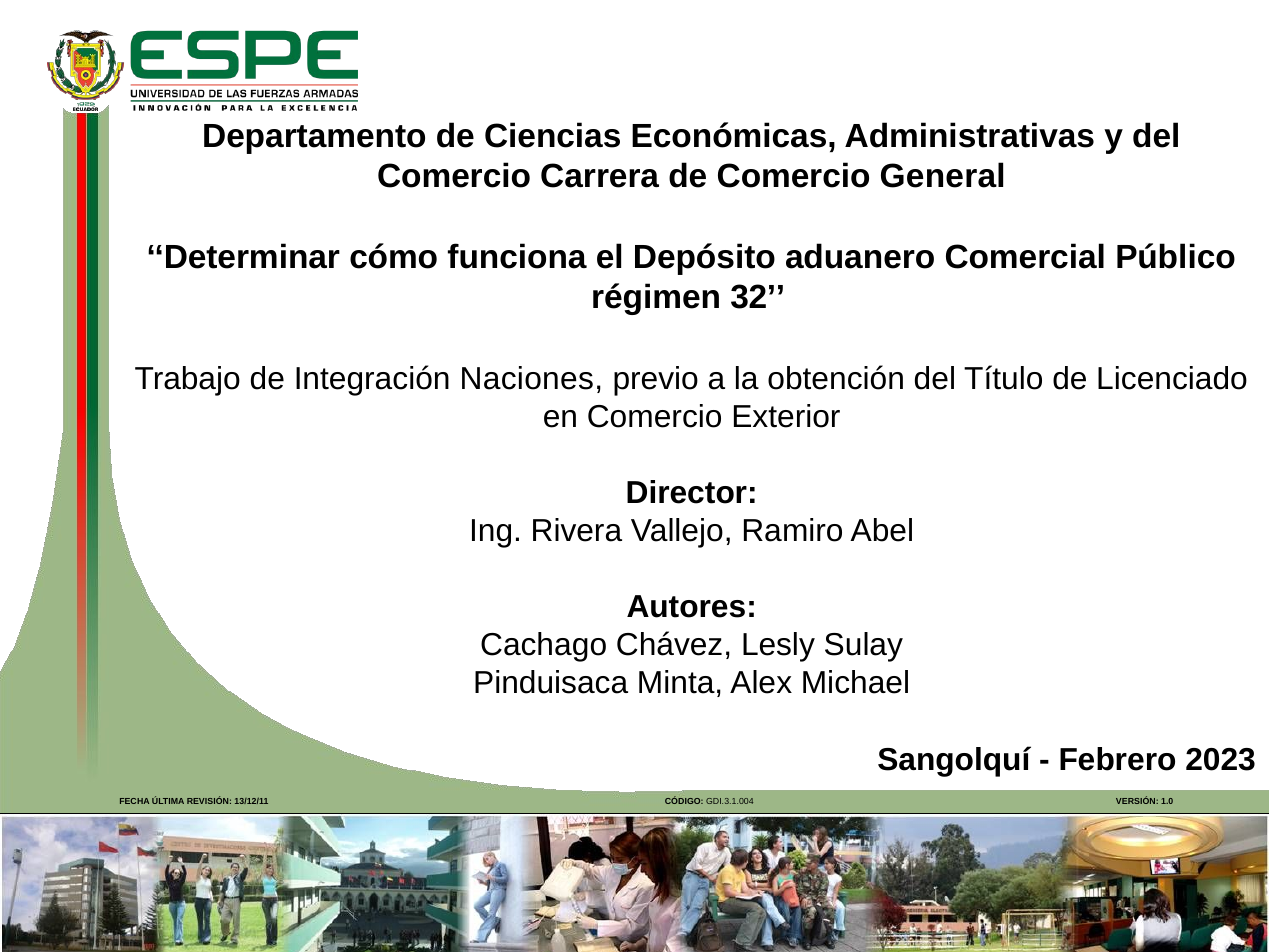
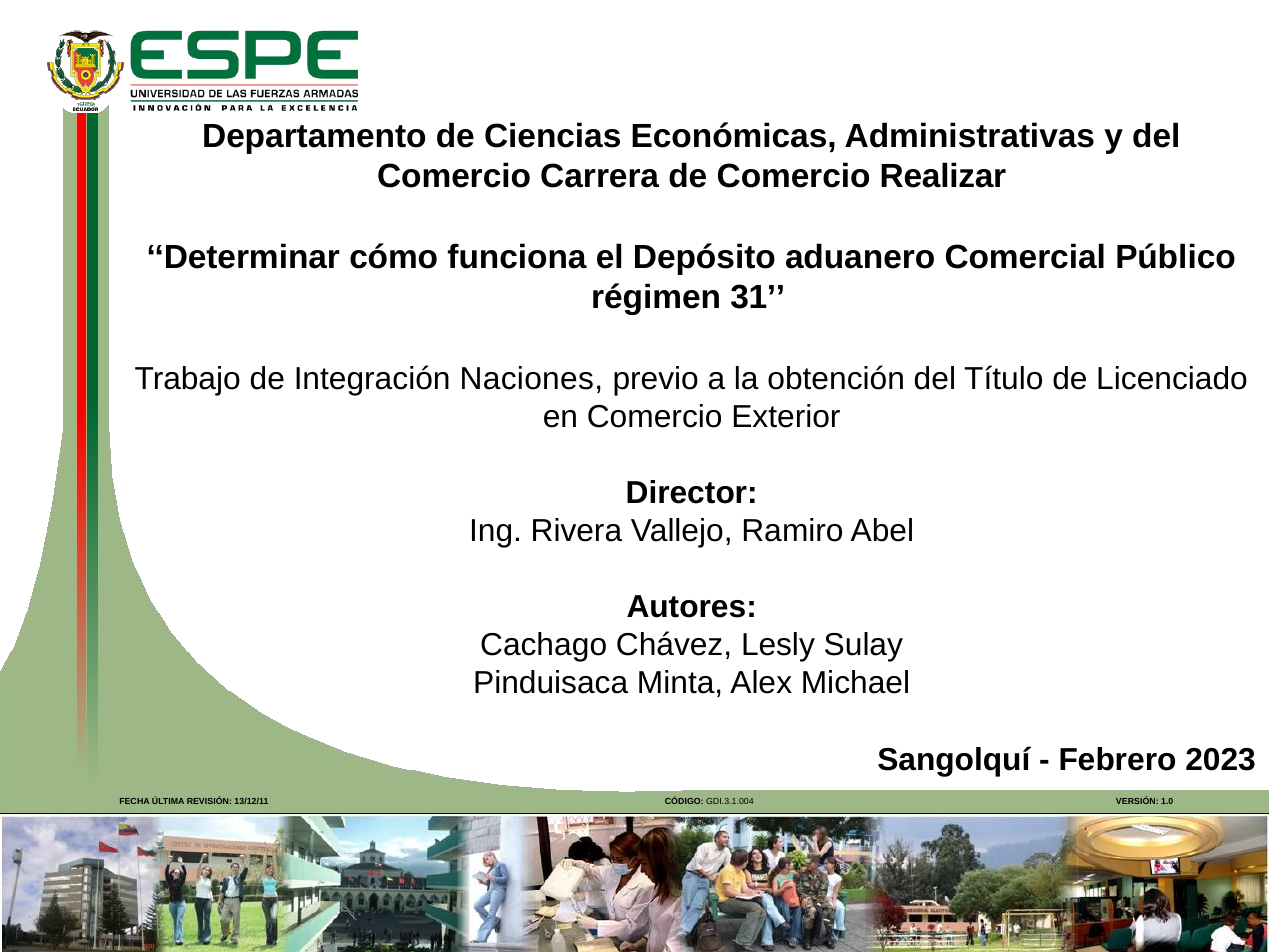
General: General -> Realizar
32: 32 -> 31
